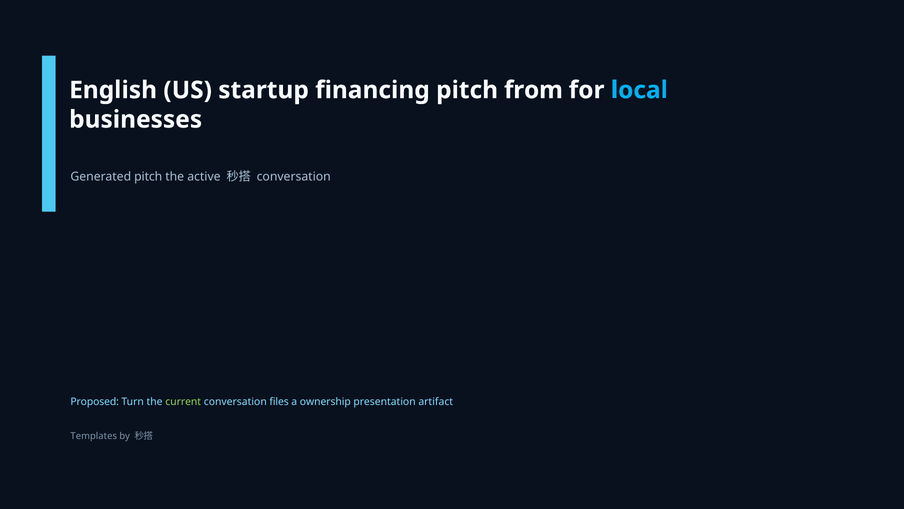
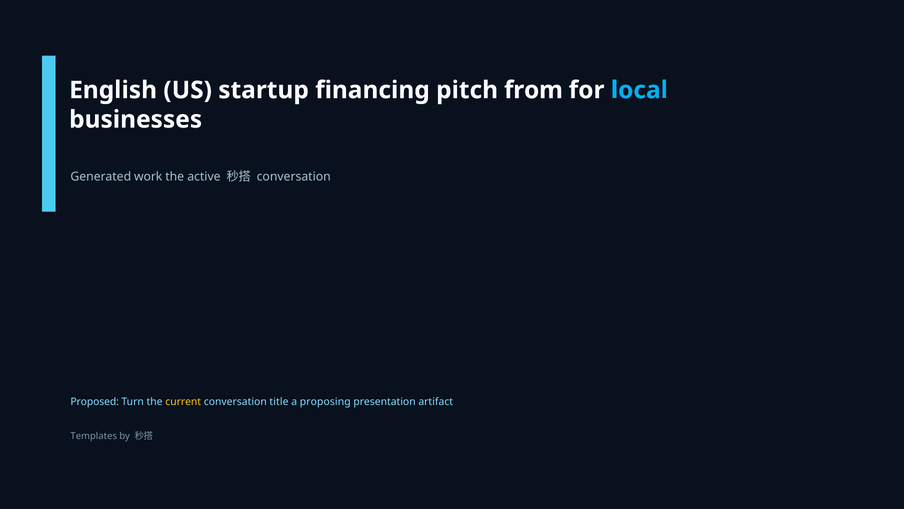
Generated pitch: pitch -> work
current colour: light green -> yellow
files: files -> title
ownership: ownership -> proposing
